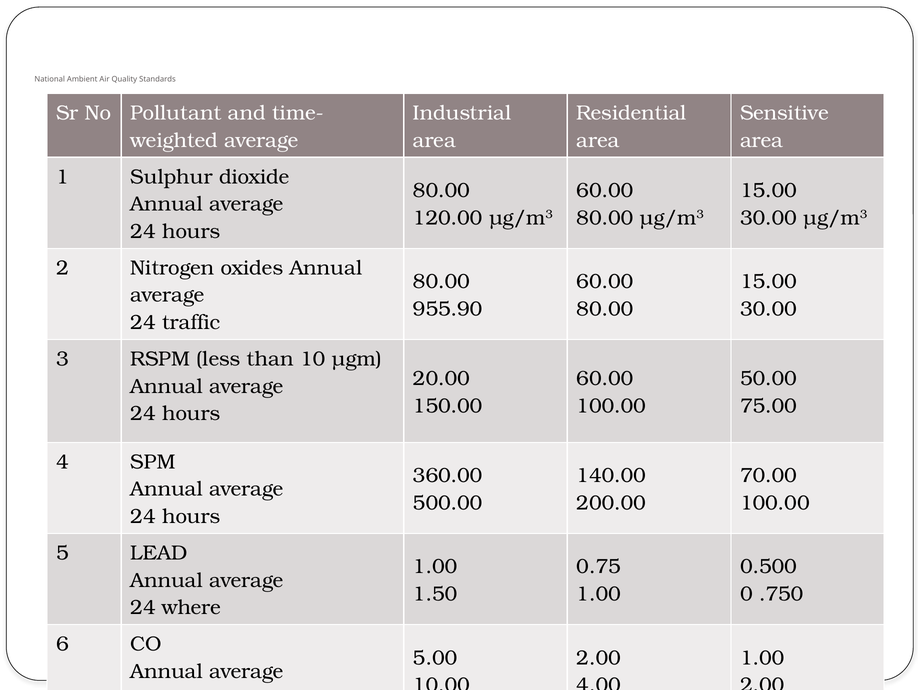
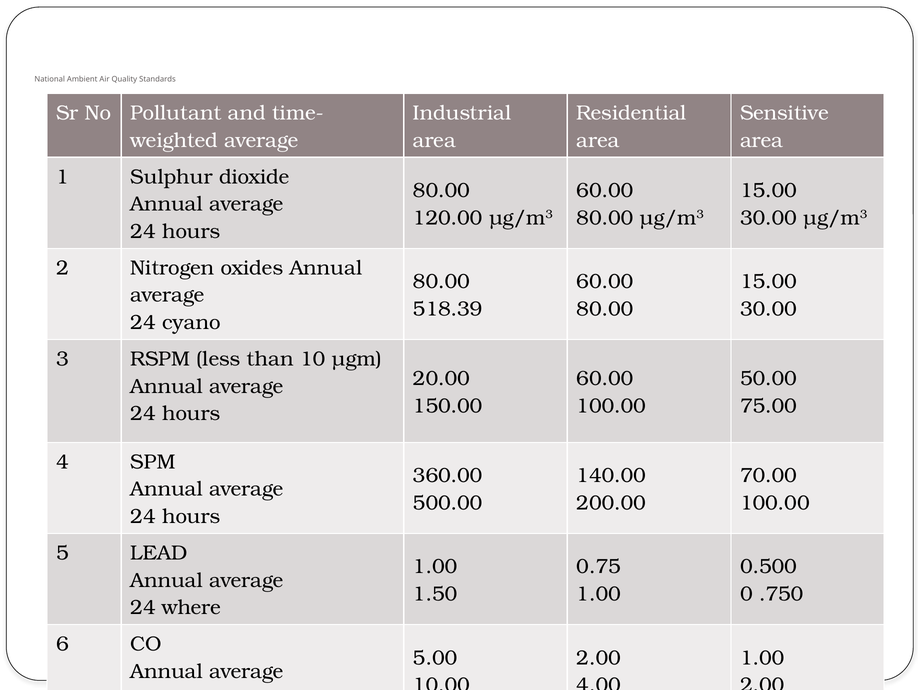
955.90: 955.90 -> 518.39
traffic: traffic -> cyano
